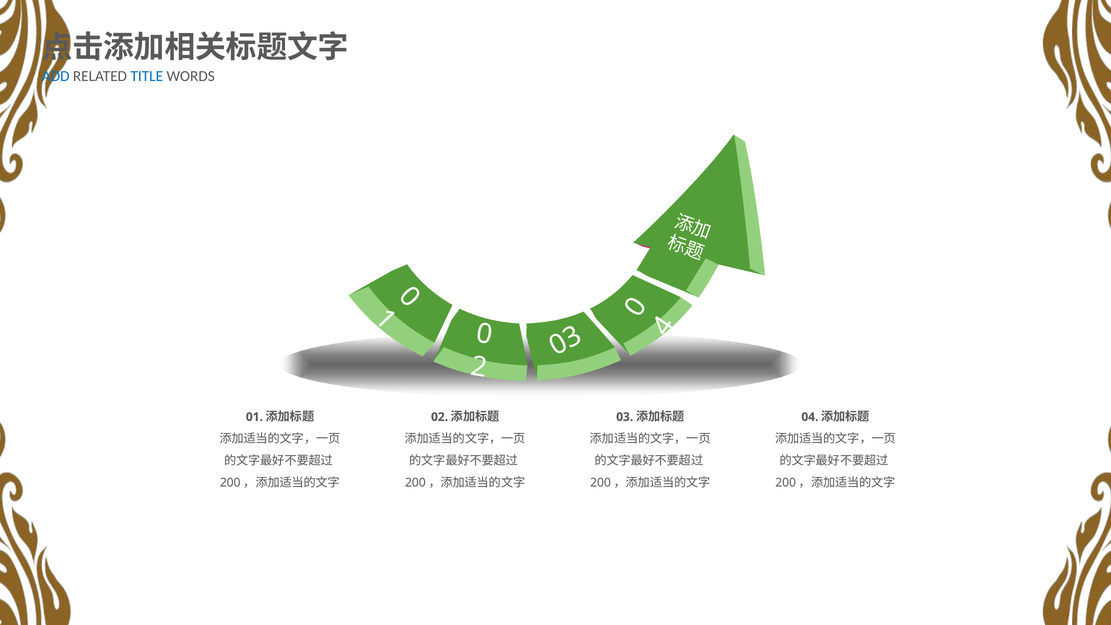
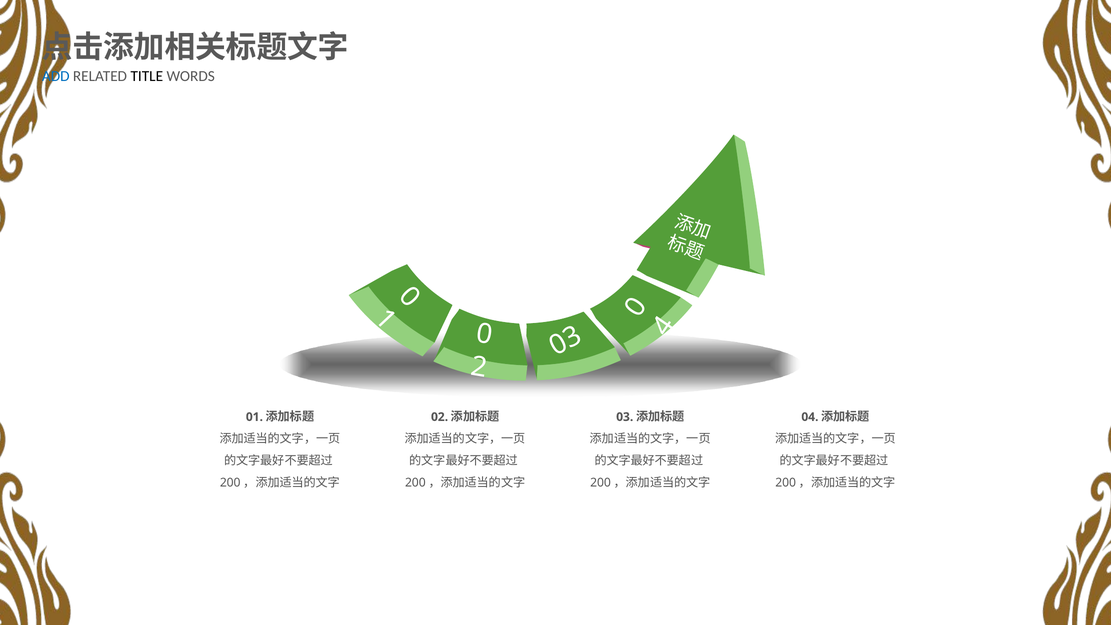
TITLE colour: blue -> black
